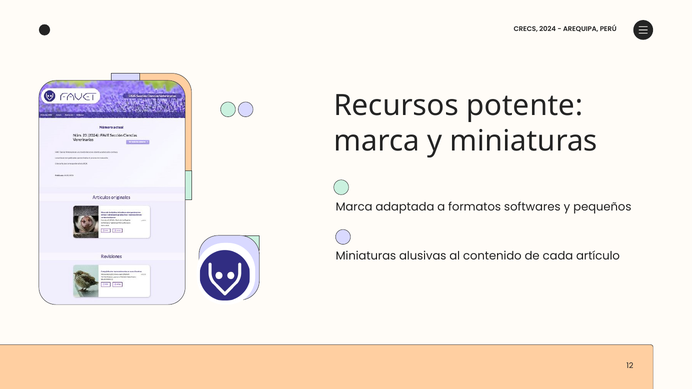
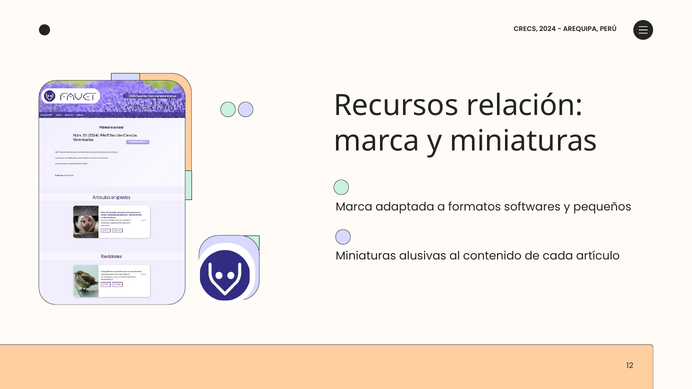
potente: potente -> relación
